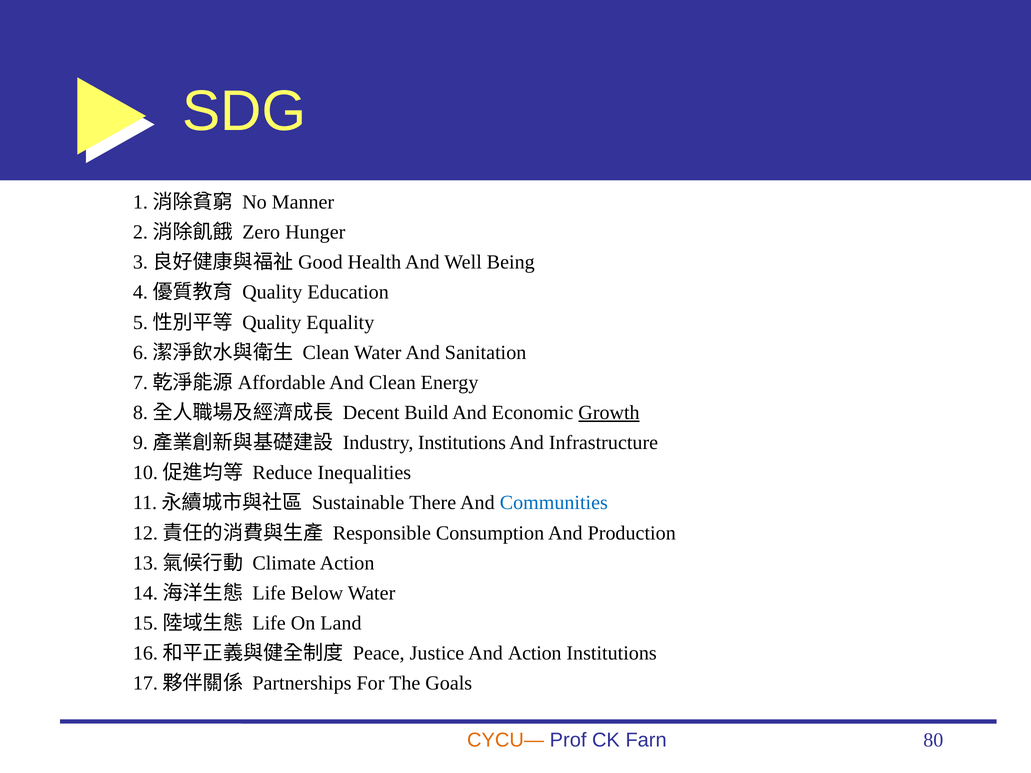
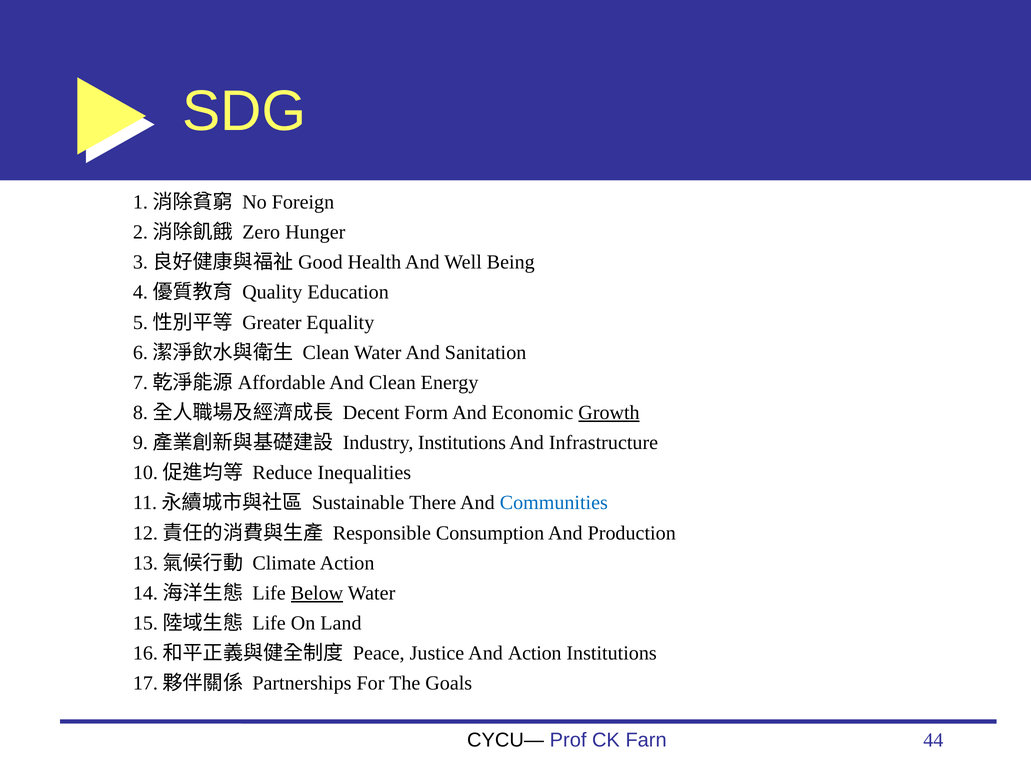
Manner: Manner -> Foreign
Quality at (272, 323): Quality -> Greater
Build: Build -> Form
Below underline: none -> present
CYCU— colour: orange -> black
80: 80 -> 44
